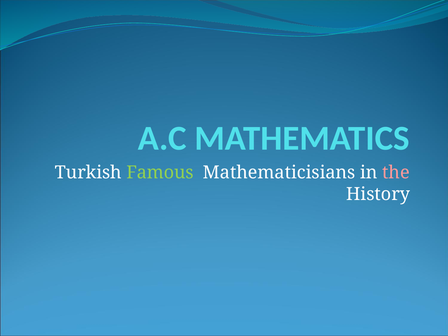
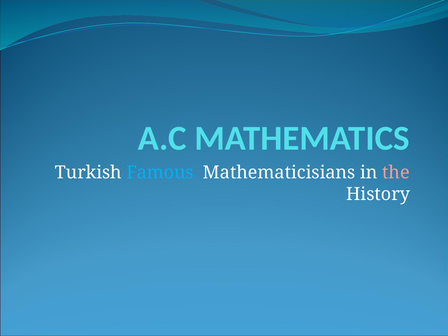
Famous colour: light green -> light blue
